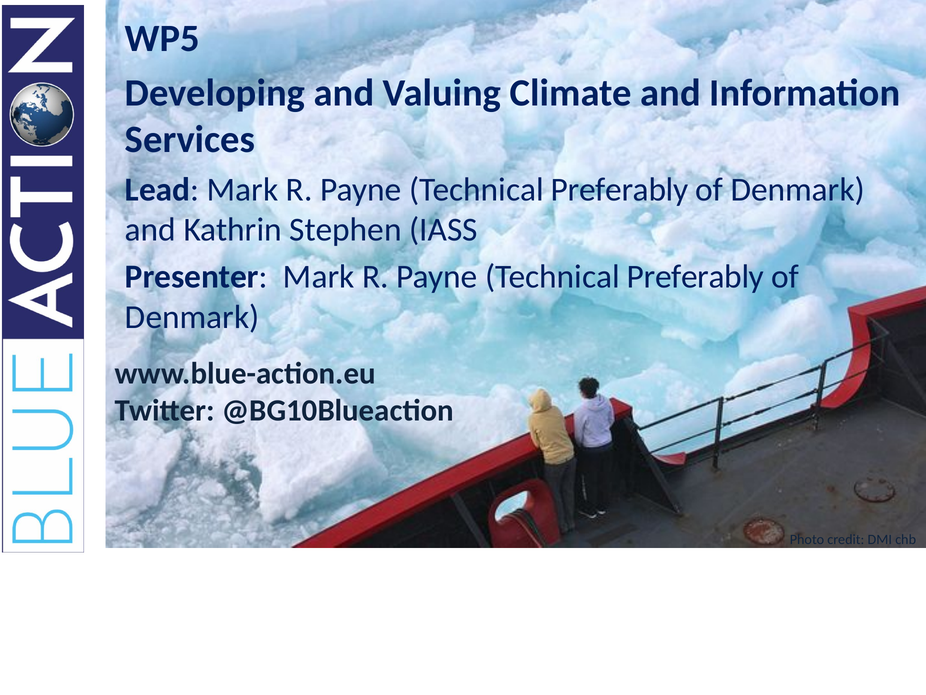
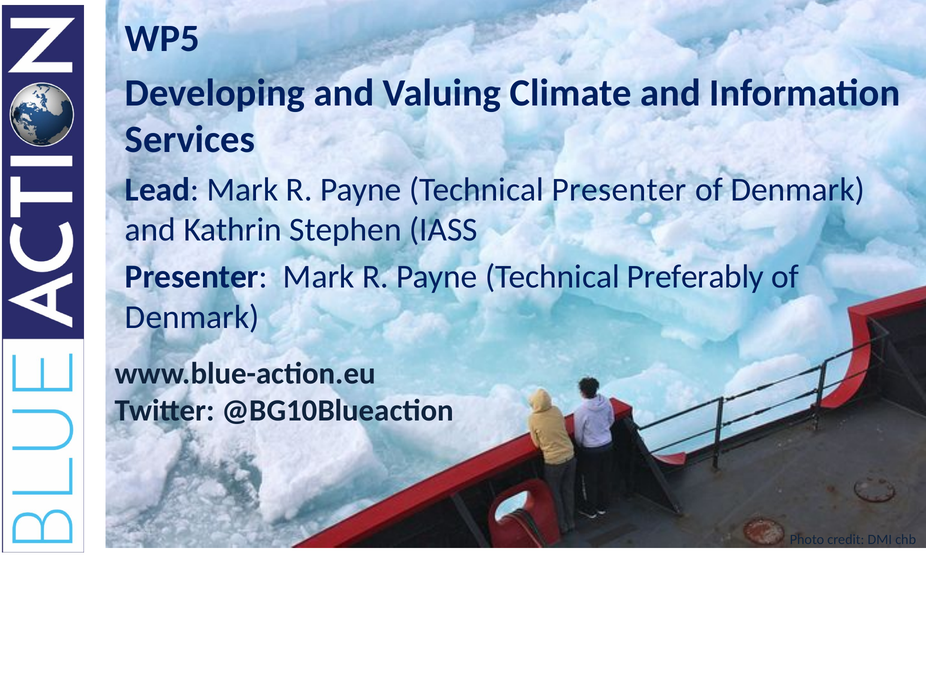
Preferably at (620, 189): Preferably -> Presenter
